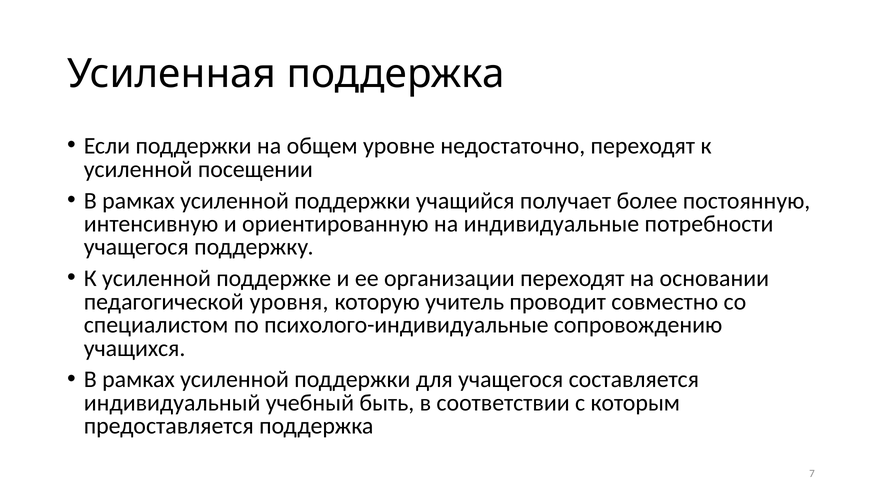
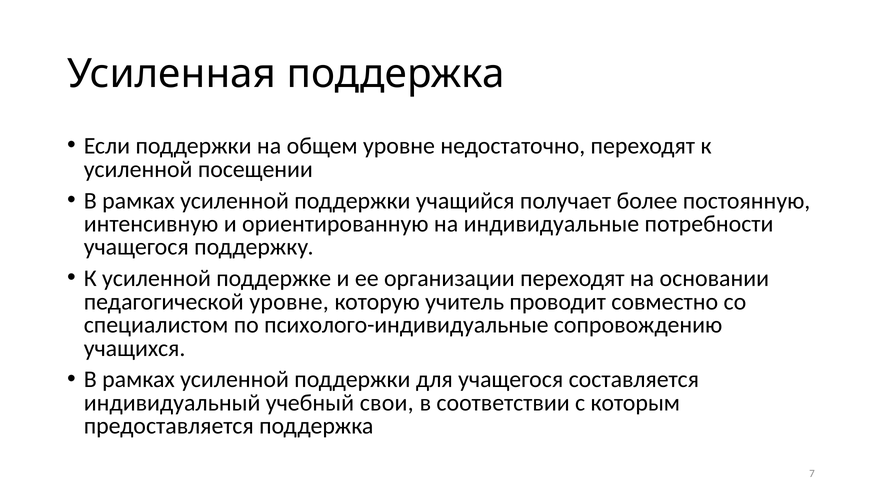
педагогической уровня: уровня -> уровне
быть: быть -> свои
